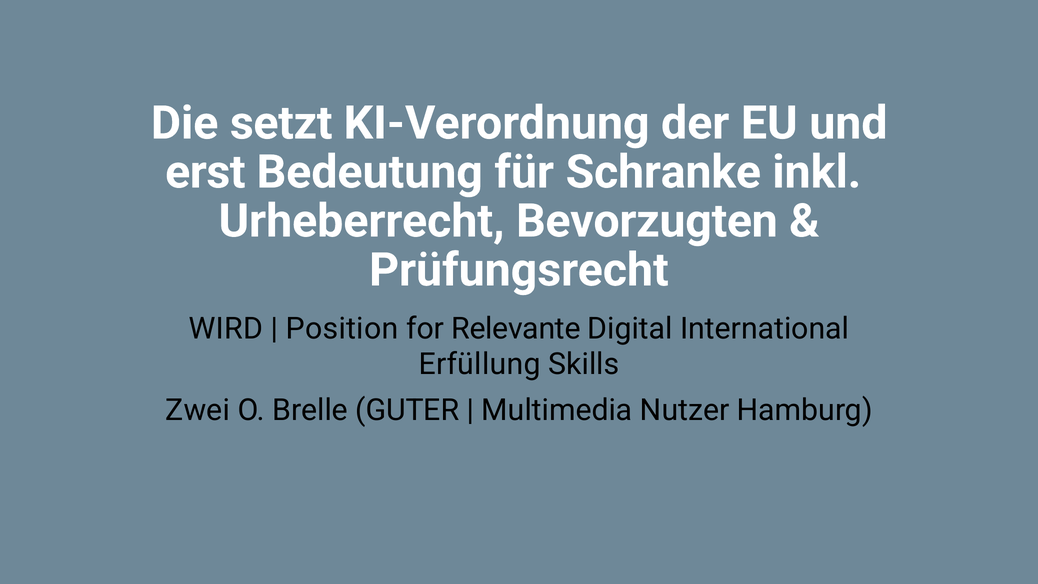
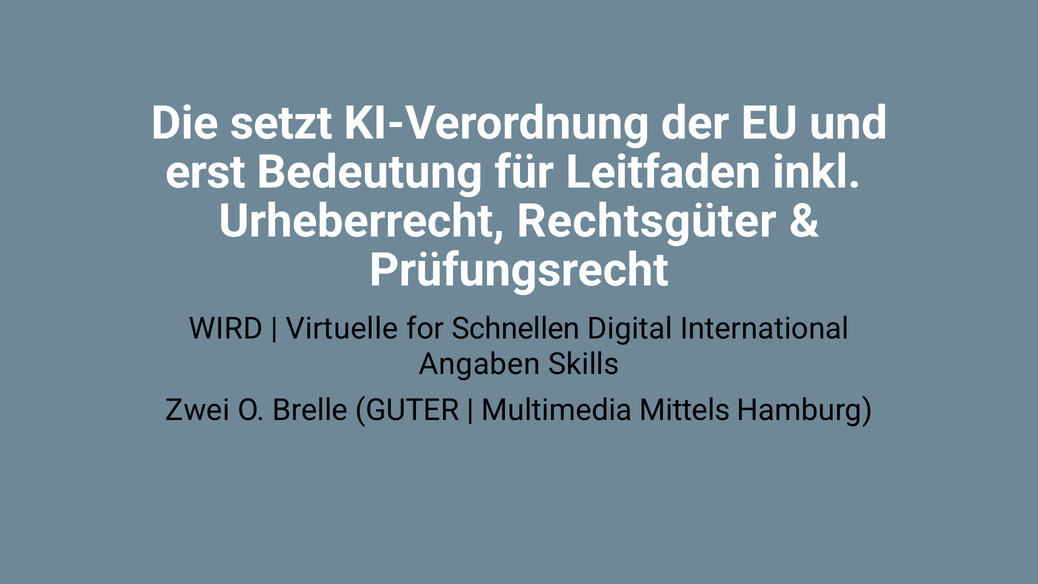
Schranke: Schranke -> Leitfaden
Bevorzugten: Bevorzugten -> Rechtsgüter
Position: Position -> Virtuelle
Relevante: Relevante -> Schnellen
Erfüllung: Erfüllung -> Angaben
Nutzer: Nutzer -> Mittels
